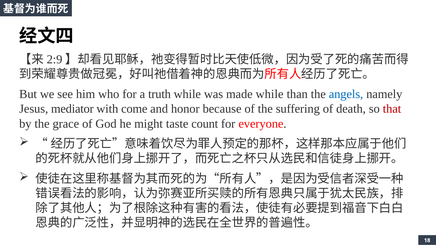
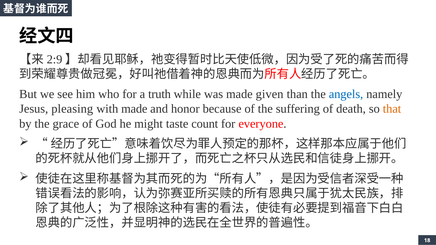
made while: while -> given
mediator: mediator -> pleasing
with come: come -> made
that colour: red -> orange
